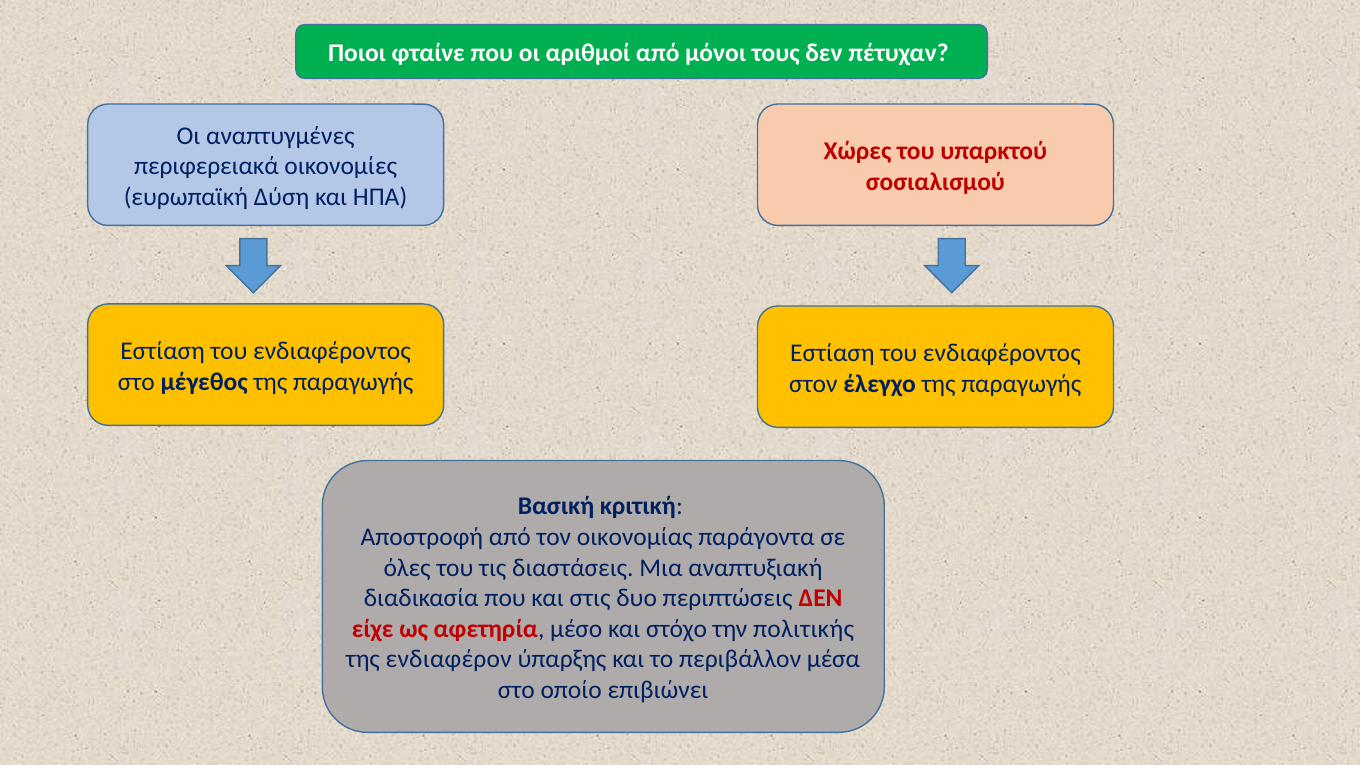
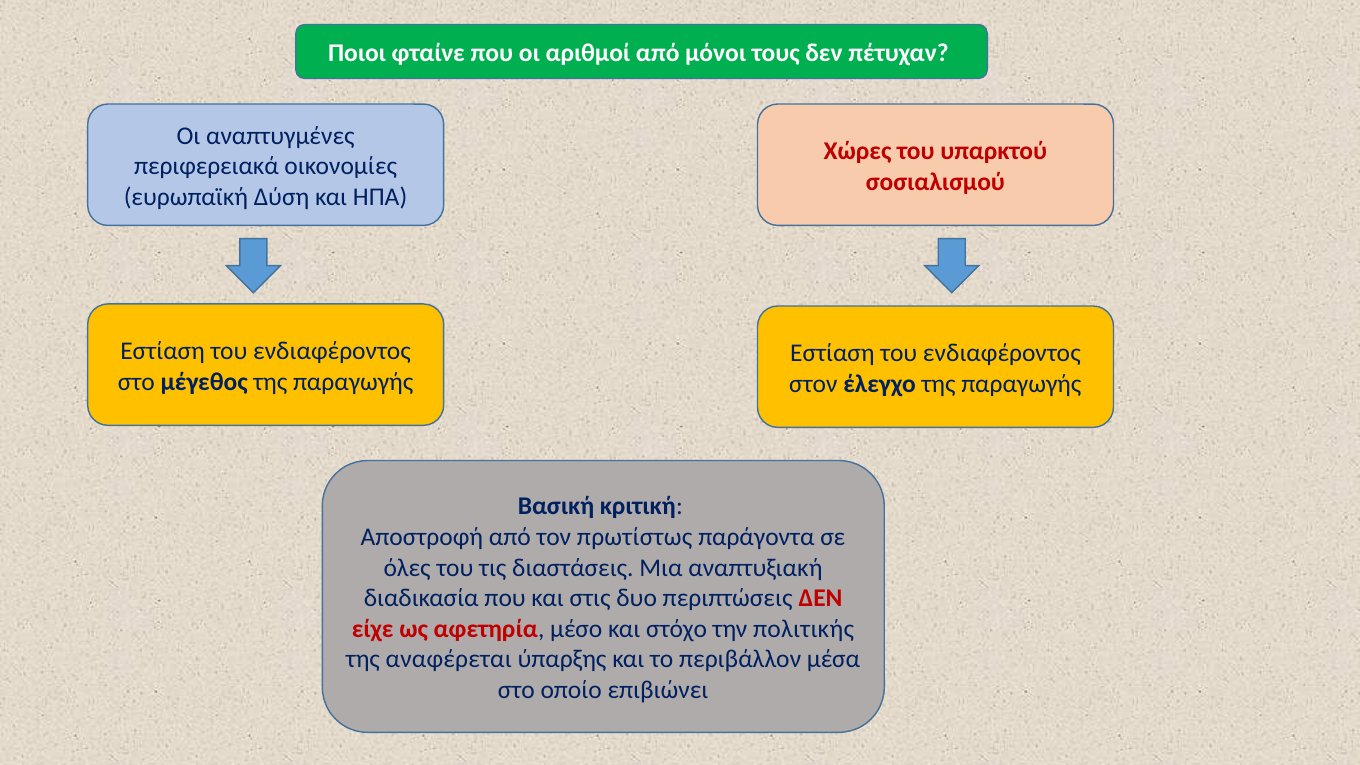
οικονομίας: οικονομίας -> πρωτίστως
ενδιαφέρον: ενδιαφέρον -> αναφέρεται
